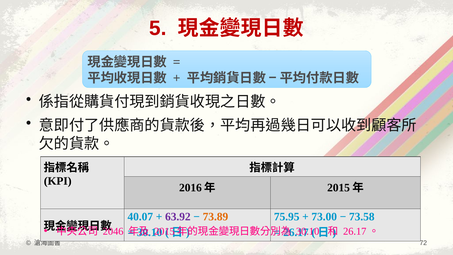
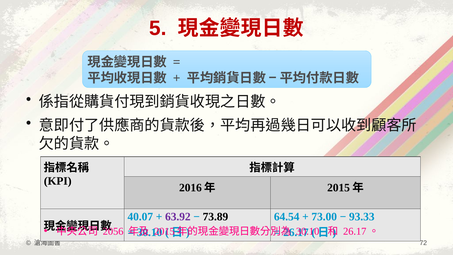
73.89 colour: orange -> black
75.95: 75.95 -> 64.54
73.58: 73.58 -> 93.33
2046: 2046 -> 2056
